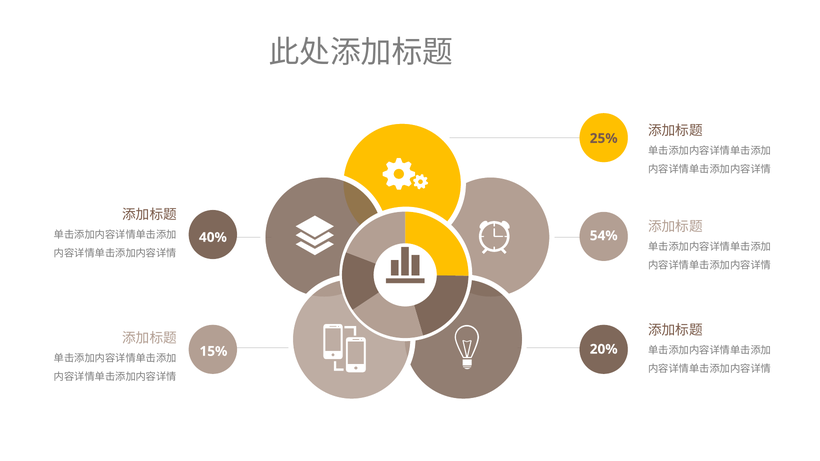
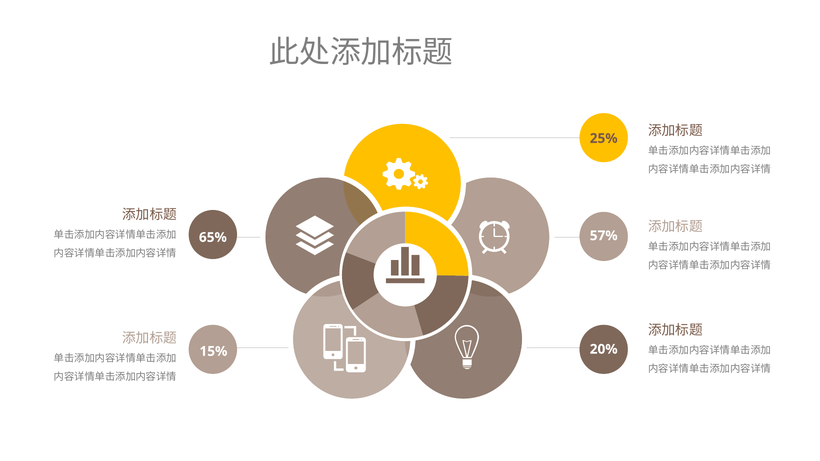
54%: 54% -> 57%
40%: 40% -> 65%
